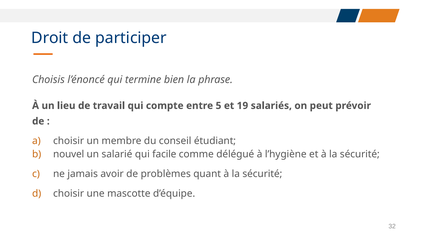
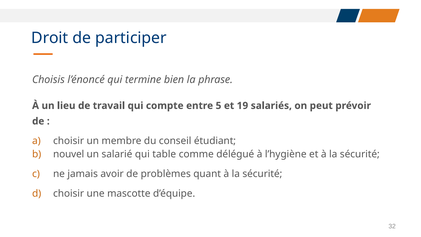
facile: facile -> table
